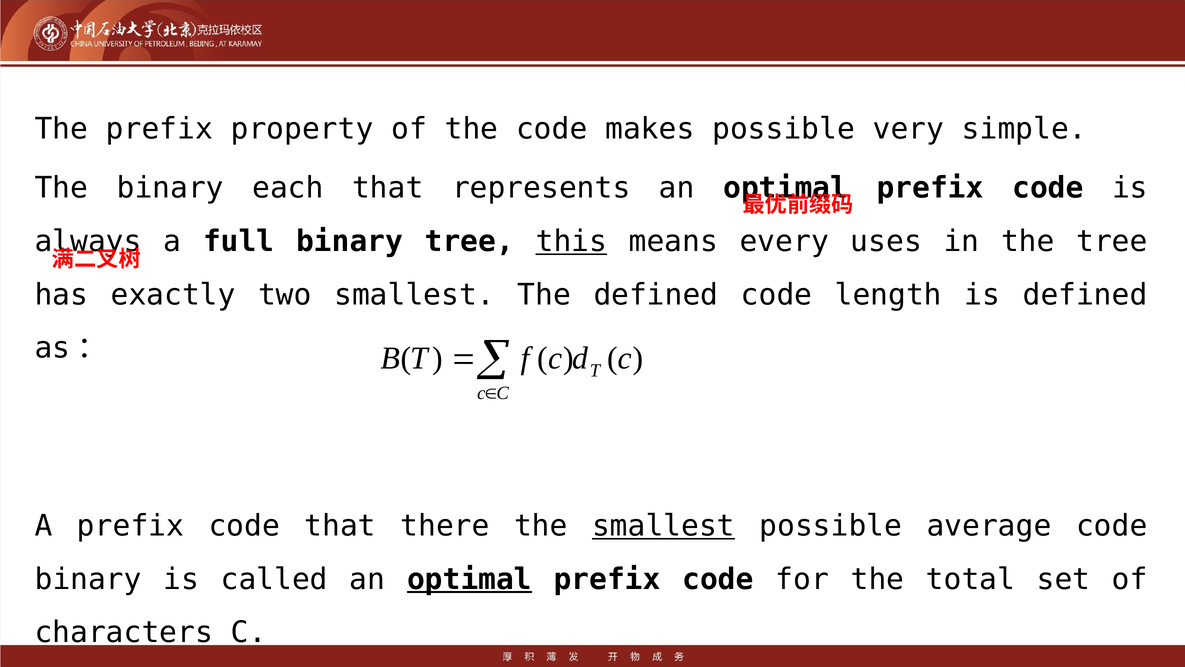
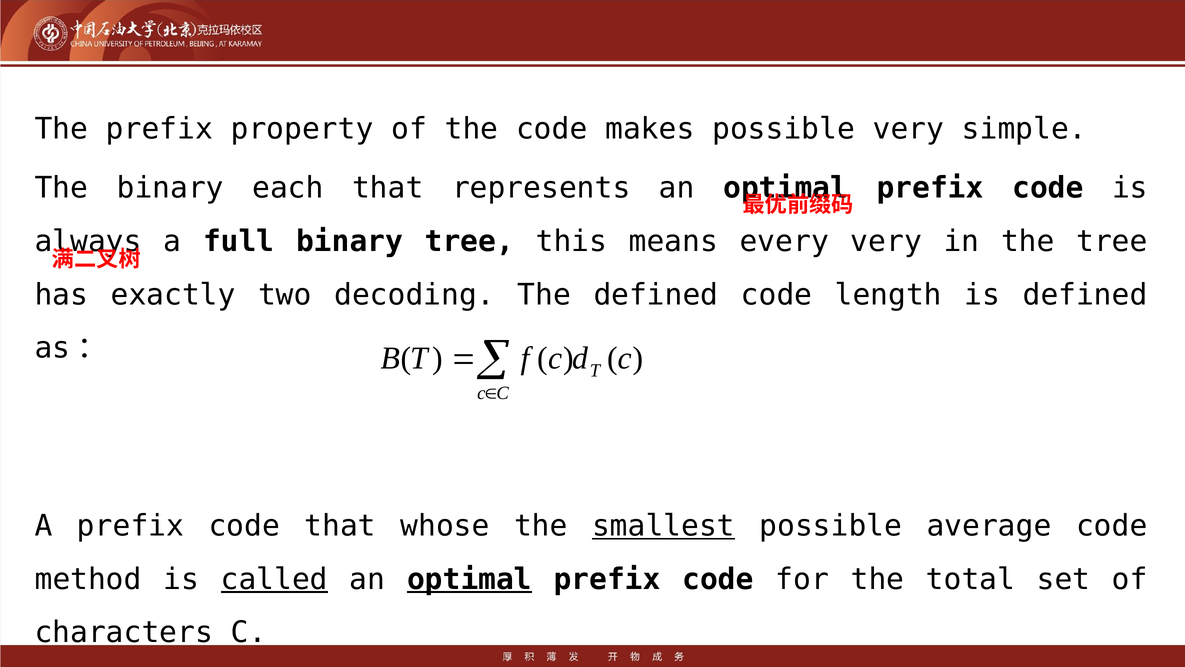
this underline: present -> none
every uses: uses -> very
two smallest: smallest -> decoding
there: there -> whose
binary at (88, 579): binary -> method
called underline: none -> present
